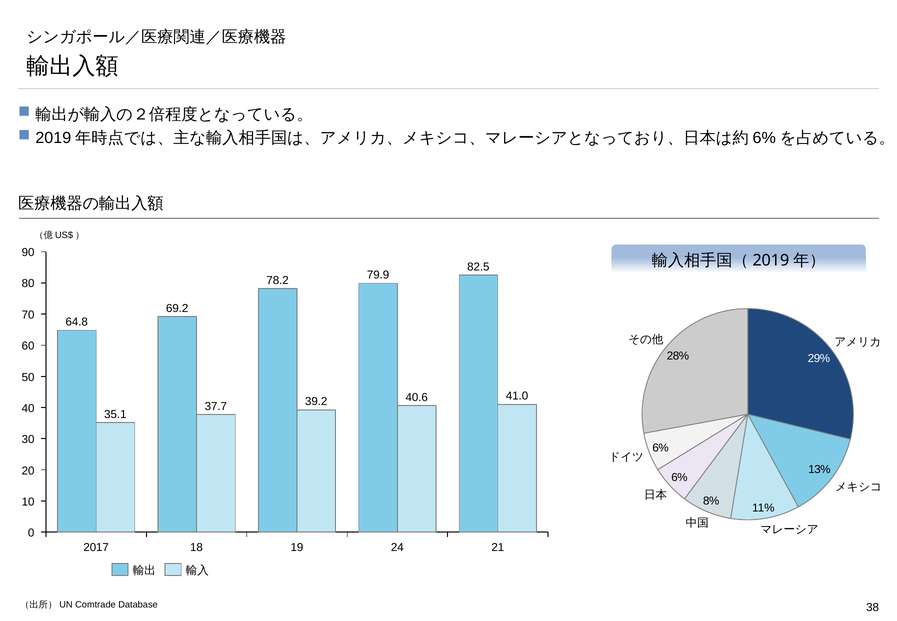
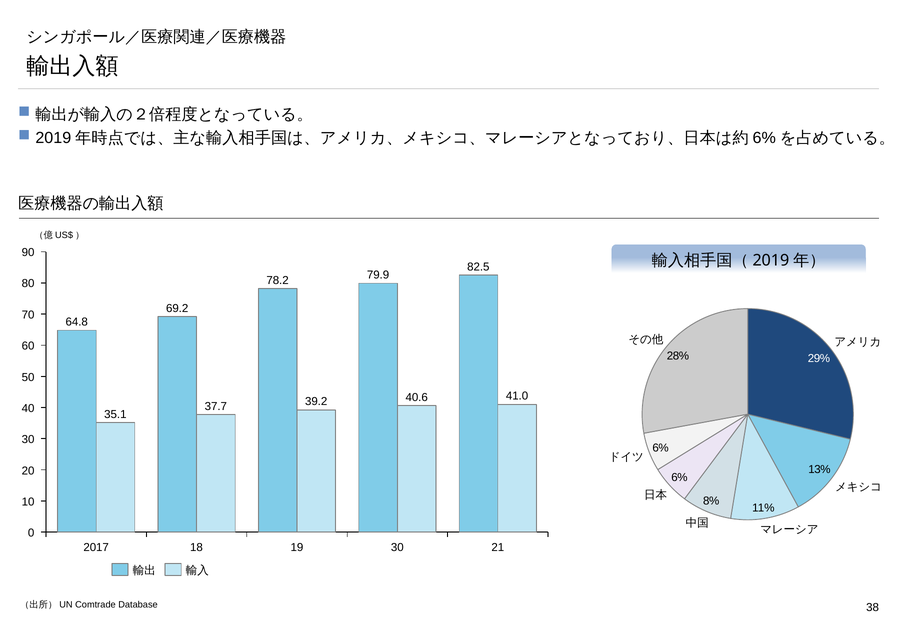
19 24: 24 -> 30
